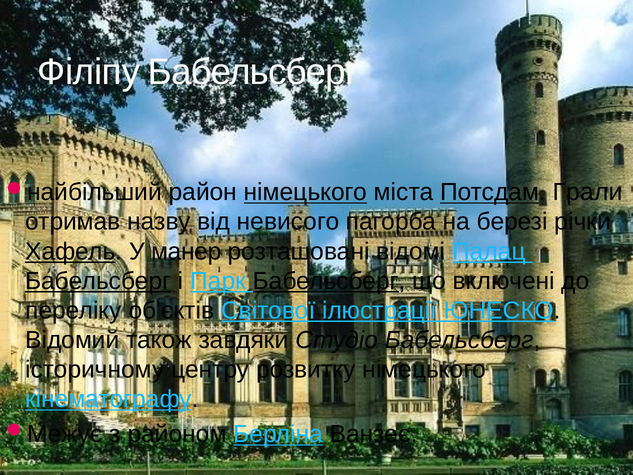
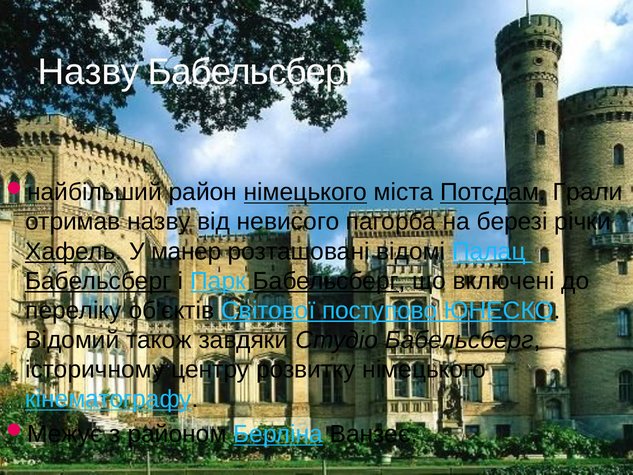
Філіпу at (89, 72): Філіпу -> Назву
ілюстрації: ілюстрації -> поступово
